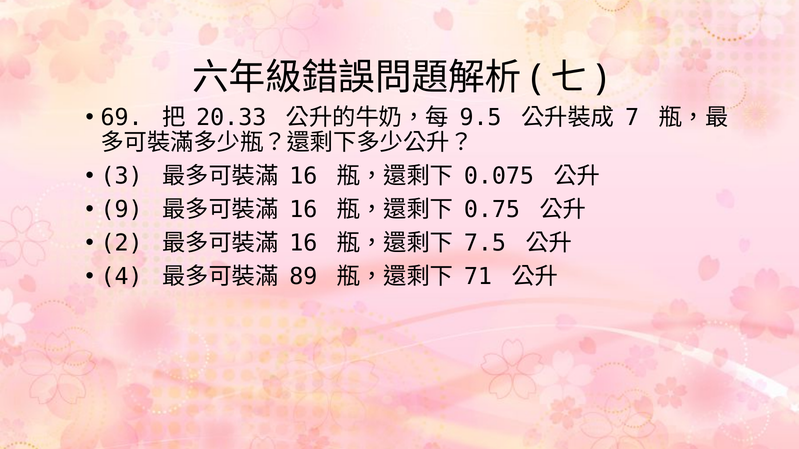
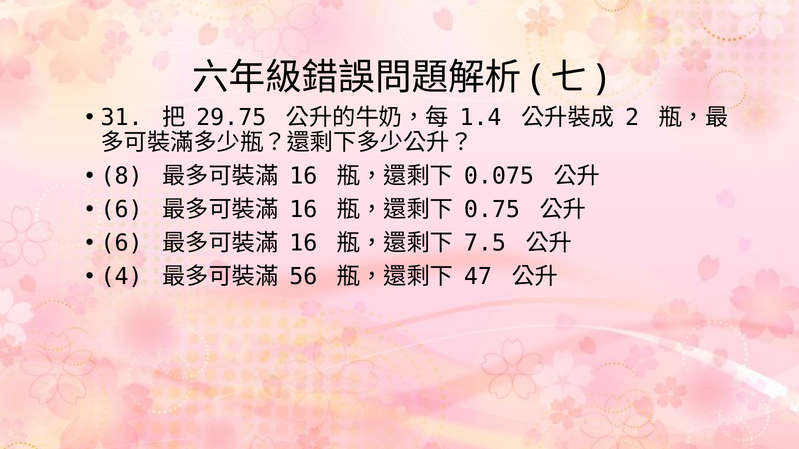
69: 69 -> 31
20.33: 20.33 -> 29.75
9.5: 9.5 -> 1.4
7: 7 -> 2
3: 3 -> 8
9 at (122, 210): 9 -> 6
2 at (122, 243): 2 -> 6
89: 89 -> 56
71: 71 -> 47
